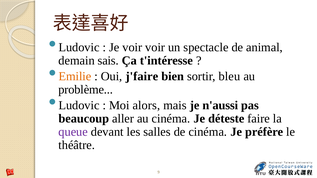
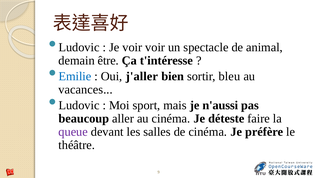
sais: sais -> être
Emilie colour: orange -> blue
j'faire: j'faire -> j'aller
problème: problème -> vacances
alors: alors -> sport
